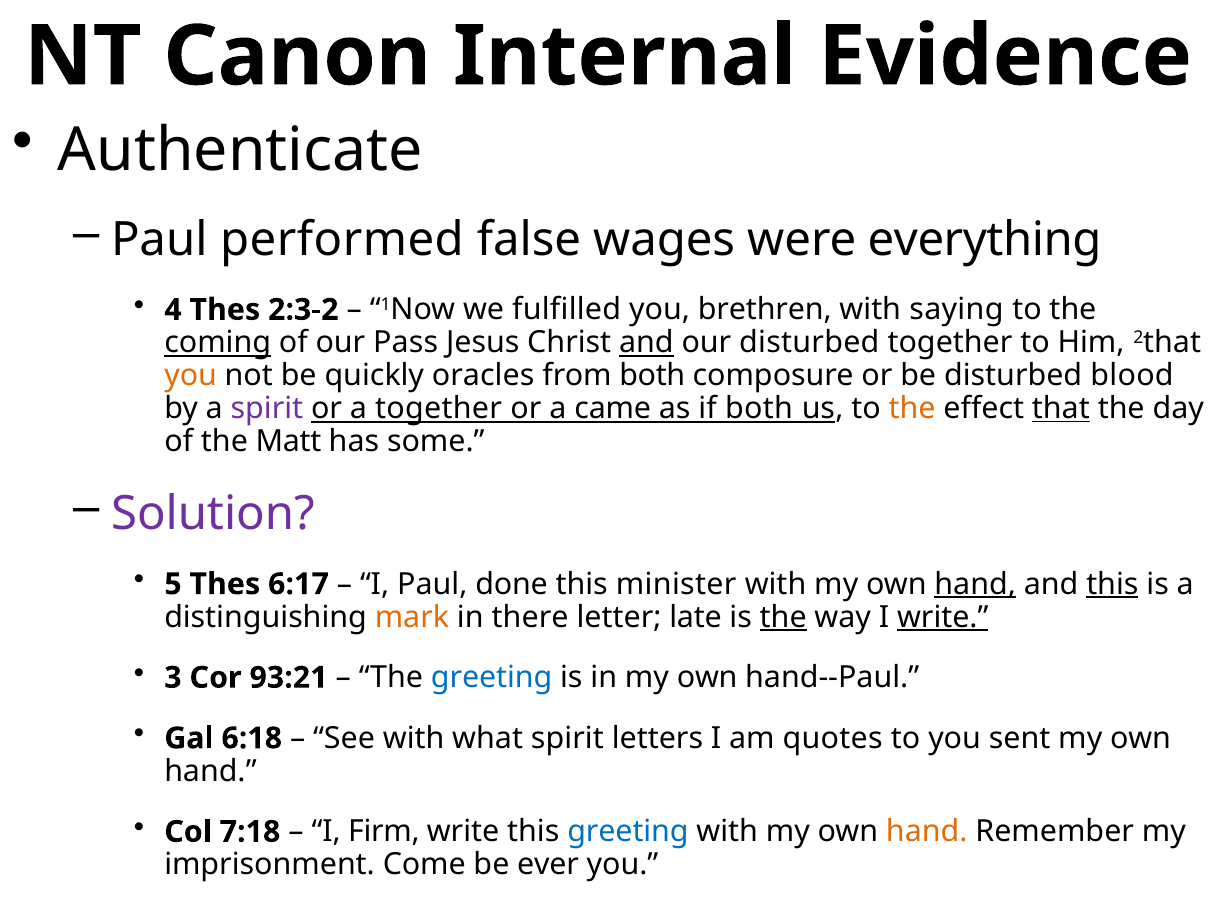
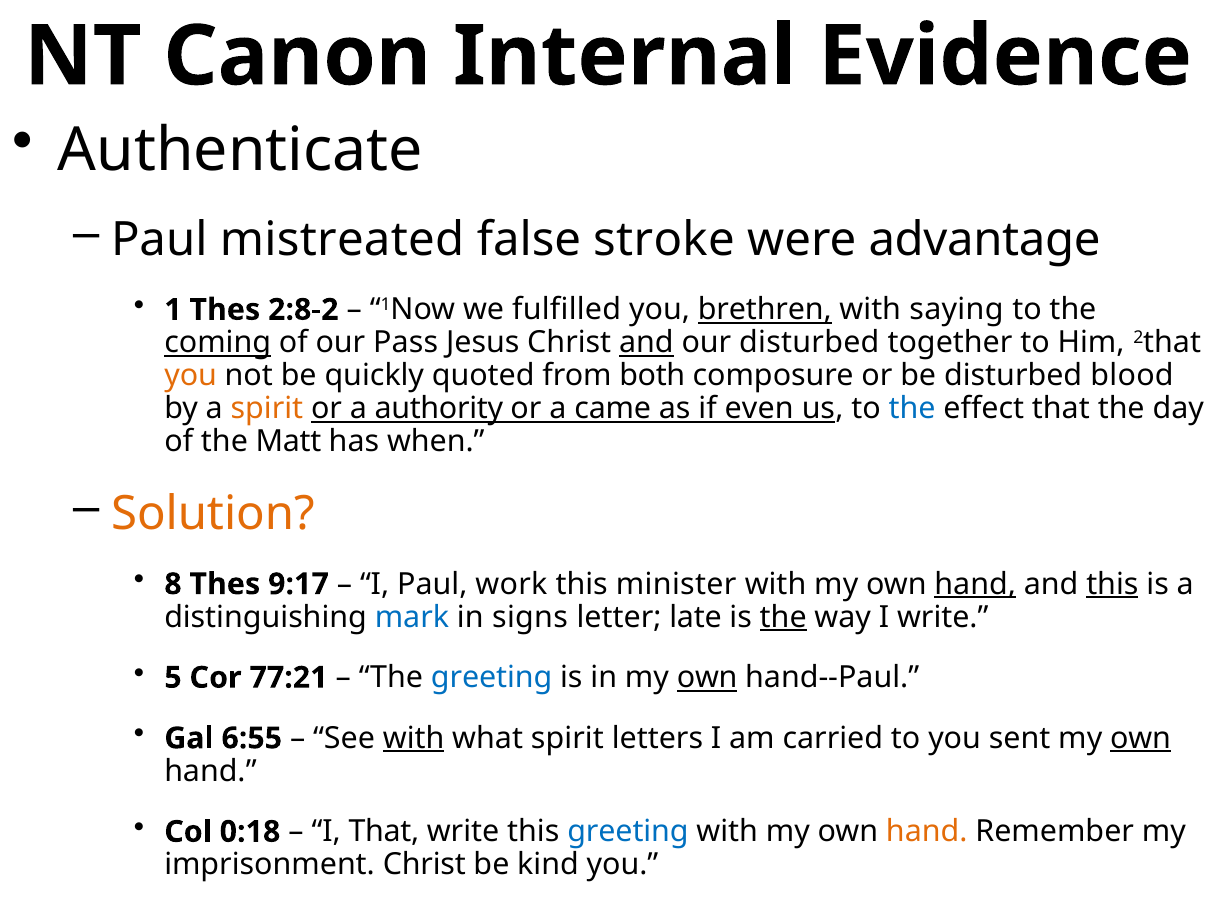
performed: performed -> mistreated
wages: wages -> stroke
everything: everything -> advantage
4: 4 -> 1
2:3-2: 2:3-2 -> 2:8-2
brethren underline: none -> present
oracles: oracles -> quoted
spirit at (267, 408) colour: purple -> orange
a together: together -> authority
if both: both -> even
the at (912, 408) colour: orange -> blue
that at (1061, 408) underline: present -> none
some: some -> when
Solution colour: purple -> orange
5: 5 -> 8
6:17: 6:17 -> 9:17
done: done -> work
mark colour: orange -> blue
there: there -> signs
write at (943, 617) underline: present -> none
3: 3 -> 5
93:21: 93:21 -> 77:21
own at (707, 677) underline: none -> present
6:18: 6:18 -> 6:55
with at (414, 738) underline: none -> present
quotes: quotes -> carried
own at (1140, 738) underline: none -> present
7:18: 7:18 -> 0:18
I Firm: Firm -> That
imprisonment Come: Come -> Christ
ever: ever -> kind
